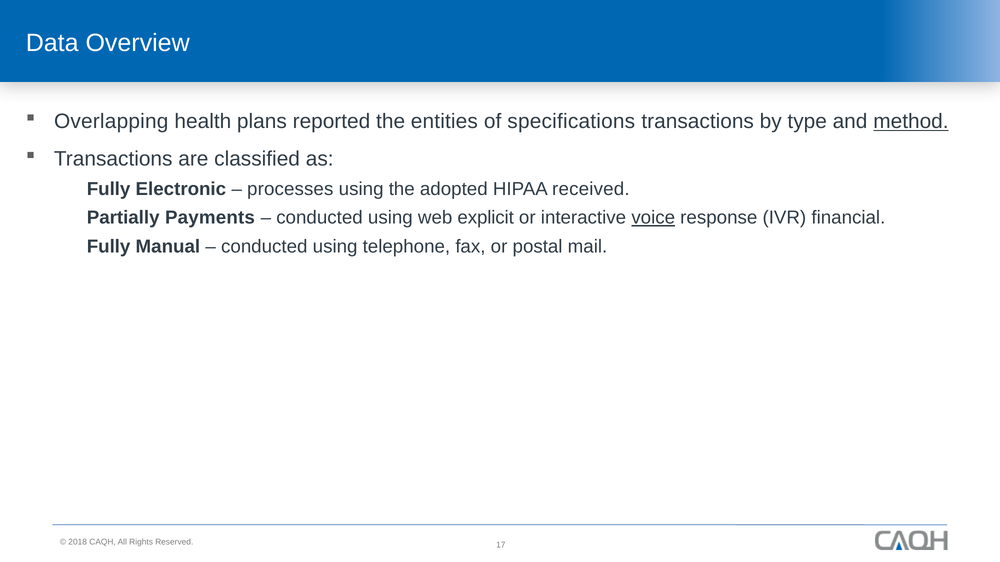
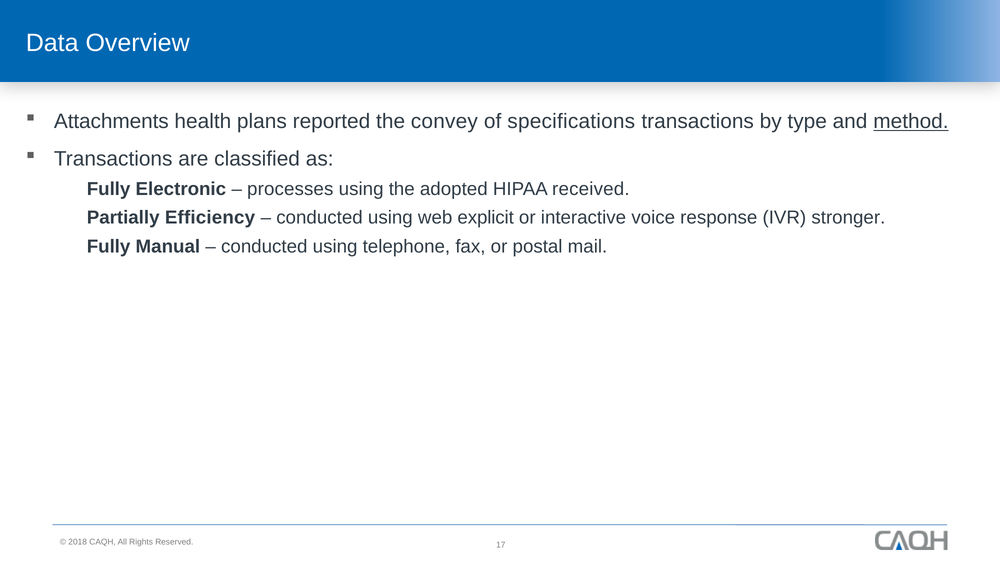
Overlapping: Overlapping -> Attachments
entities: entities -> convey
Payments: Payments -> Efficiency
voice underline: present -> none
financial: financial -> stronger
